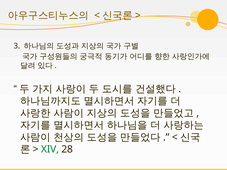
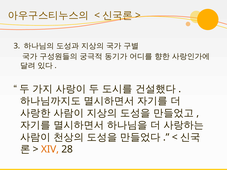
XIV colour: green -> orange
